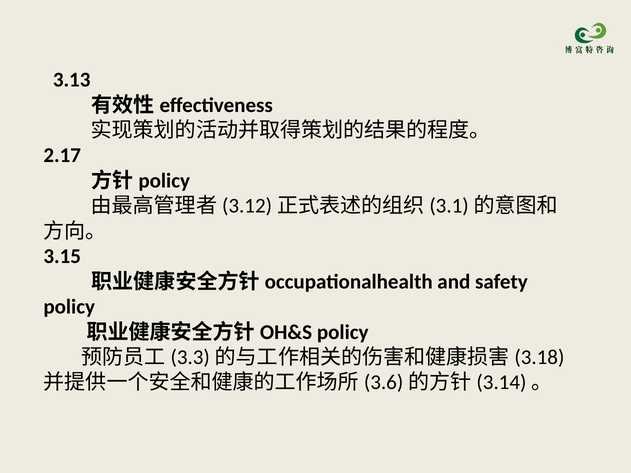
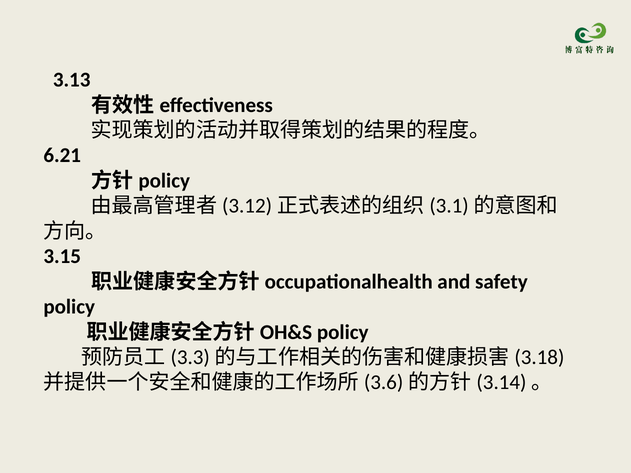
2.17: 2.17 -> 6.21
